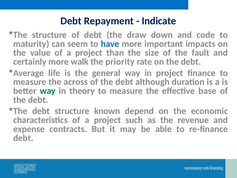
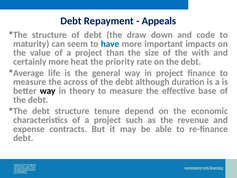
Indicate: Indicate -> Appeals
fault: fault -> with
walk: walk -> heat
way at (48, 91) colour: green -> black
known: known -> tenure
